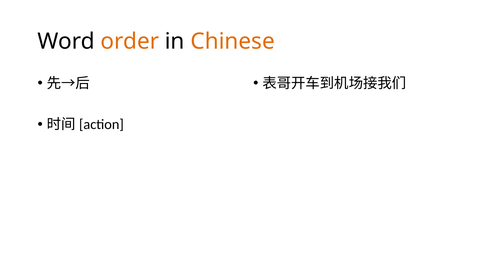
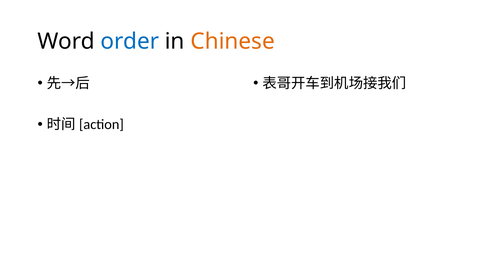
order colour: orange -> blue
